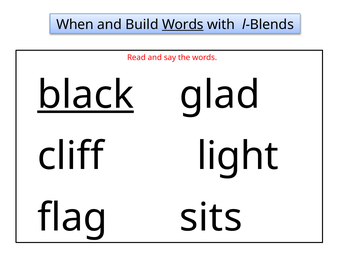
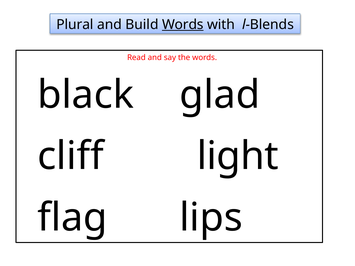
When: When -> Plural
black underline: present -> none
sits: sits -> lips
